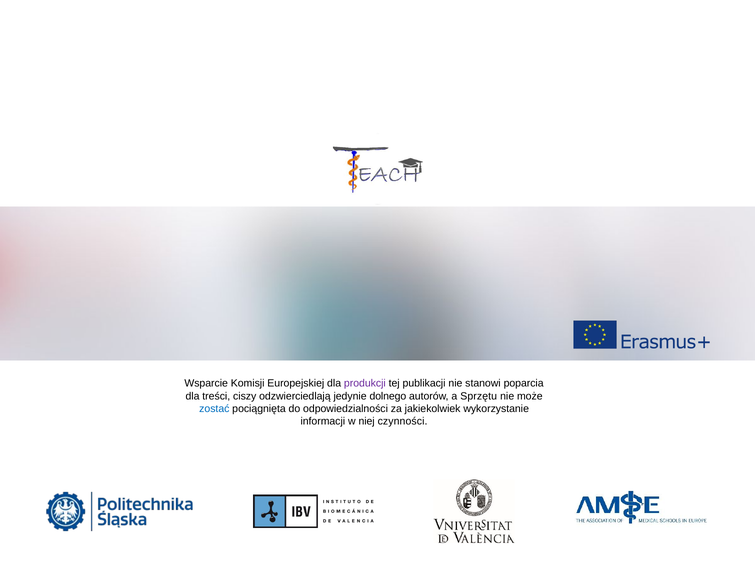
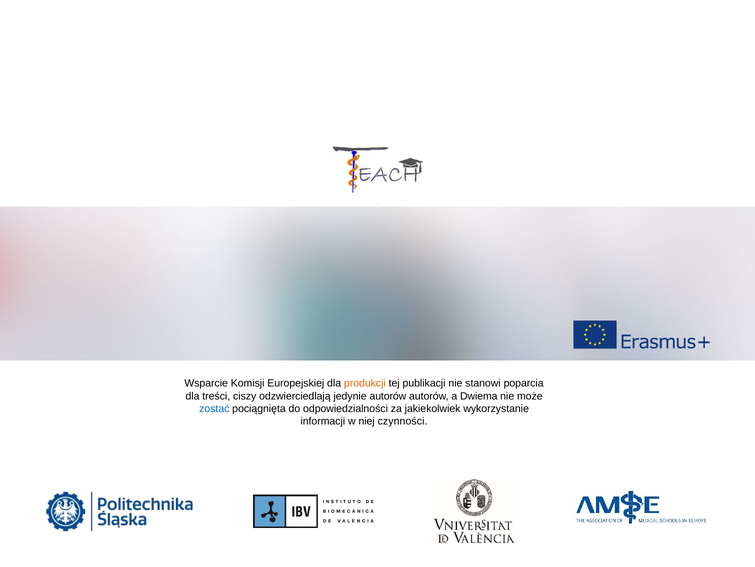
produkcji colour: purple -> orange
jedynie dolnego: dolnego -> autorów
Sprzętu: Sprzętu -> Dwiema
